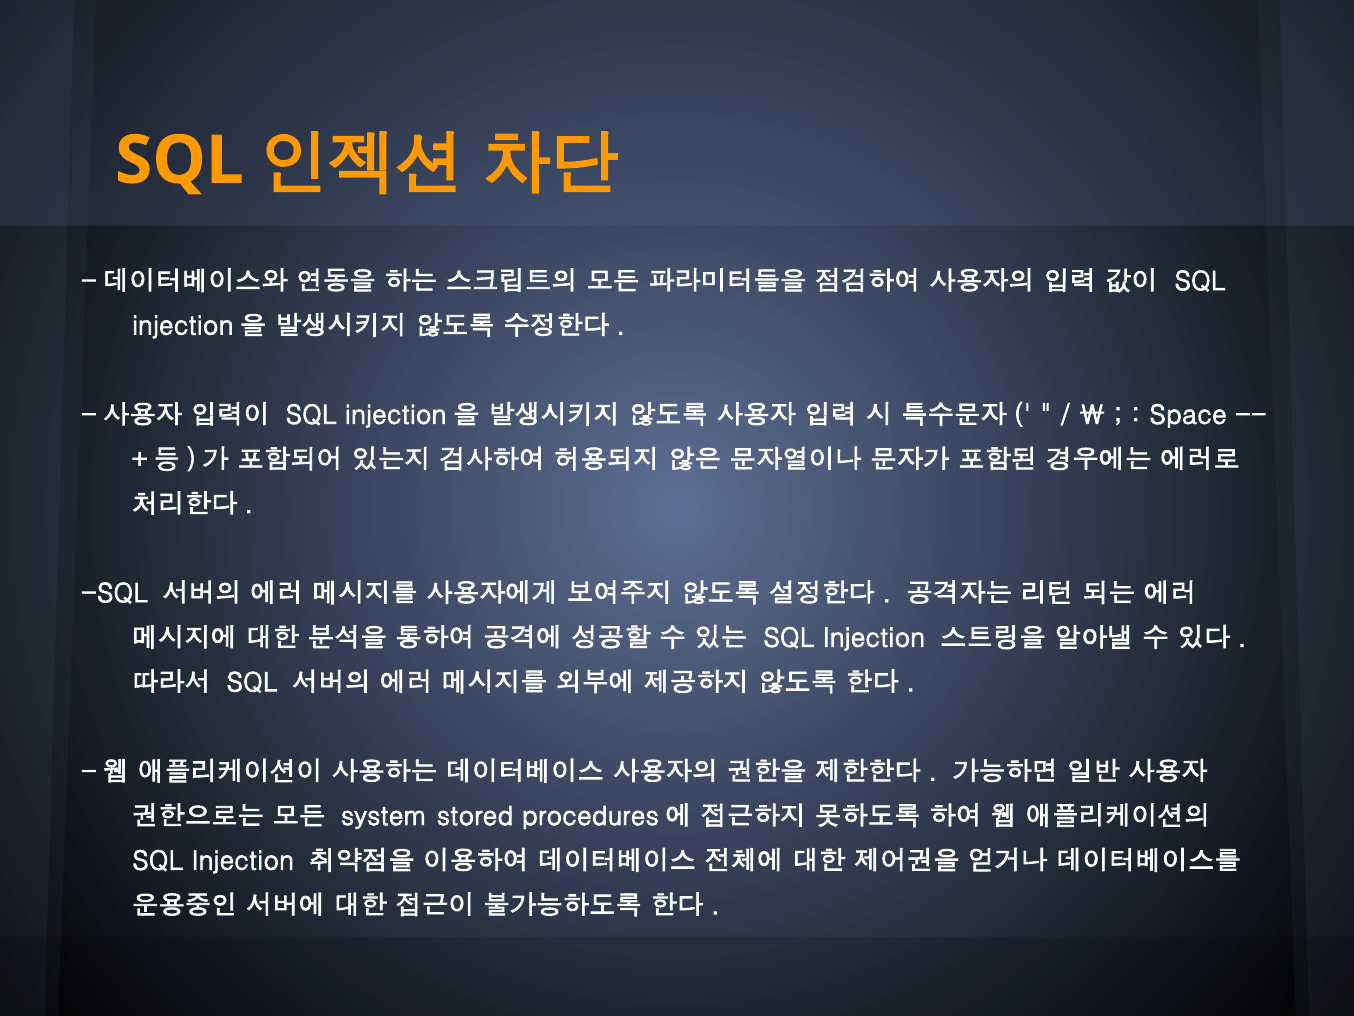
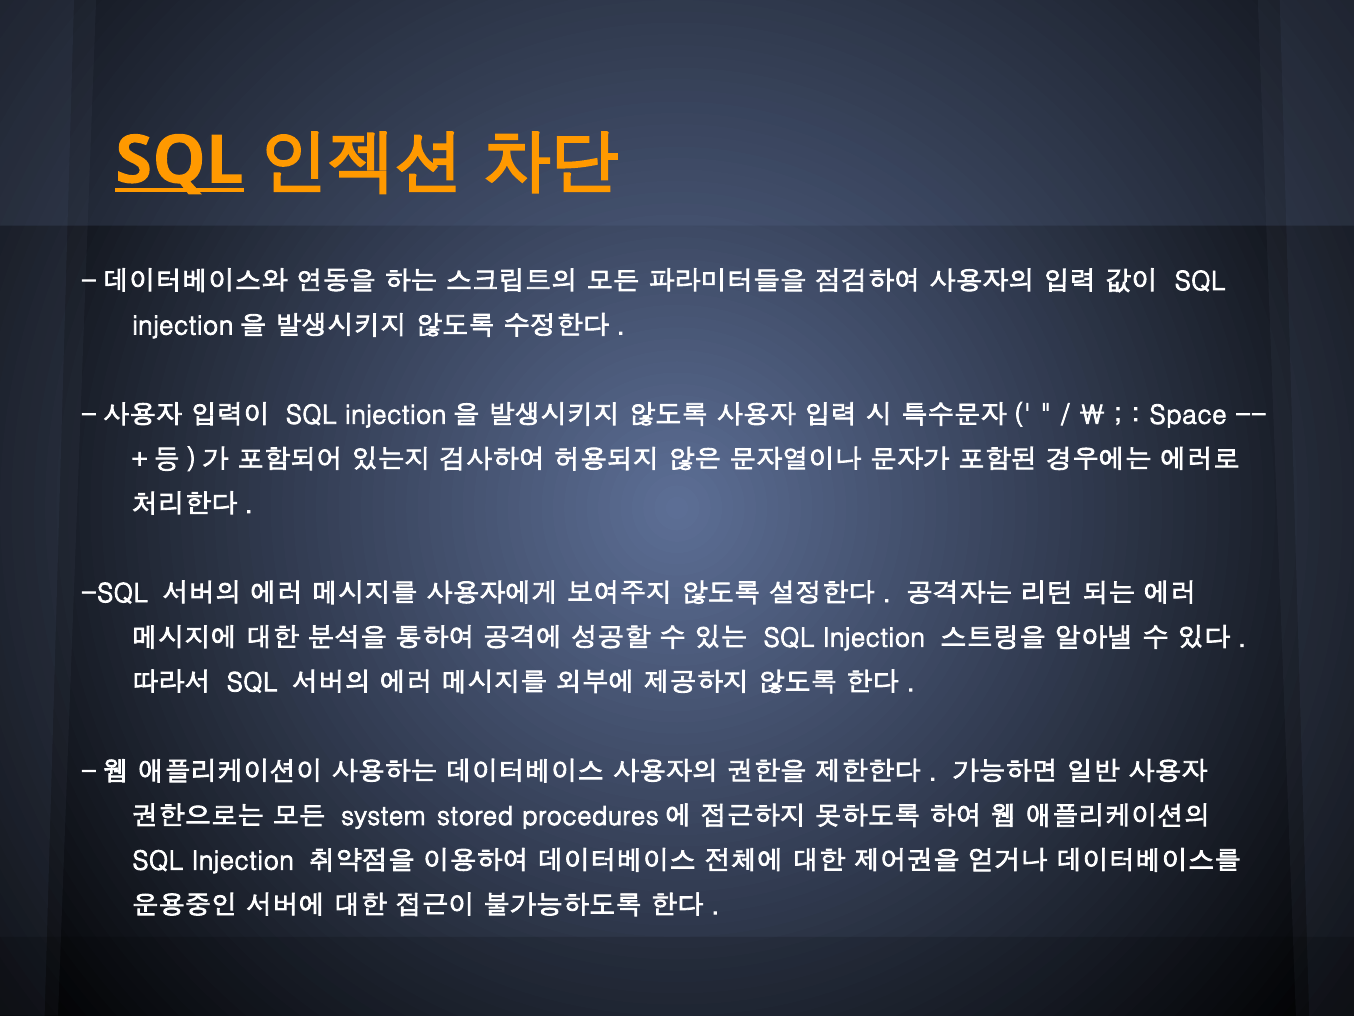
SQL at (179, 160) underline: none -> present
